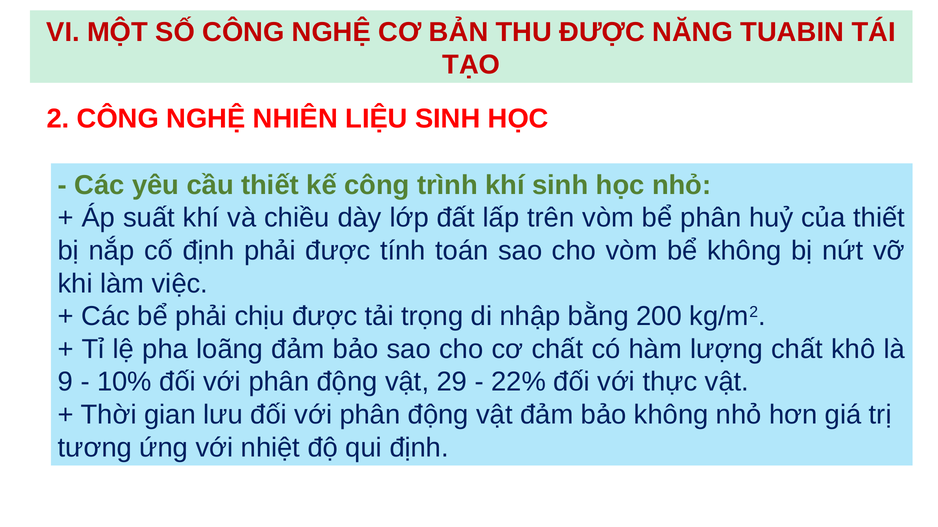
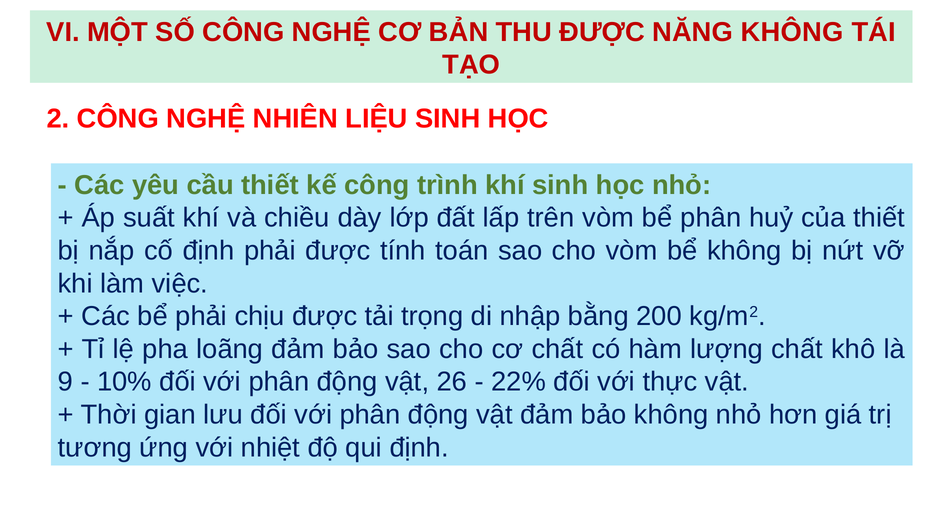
NĂNG TUABIN: TUABIN -> KHÔNG
29: 29 -> 26
